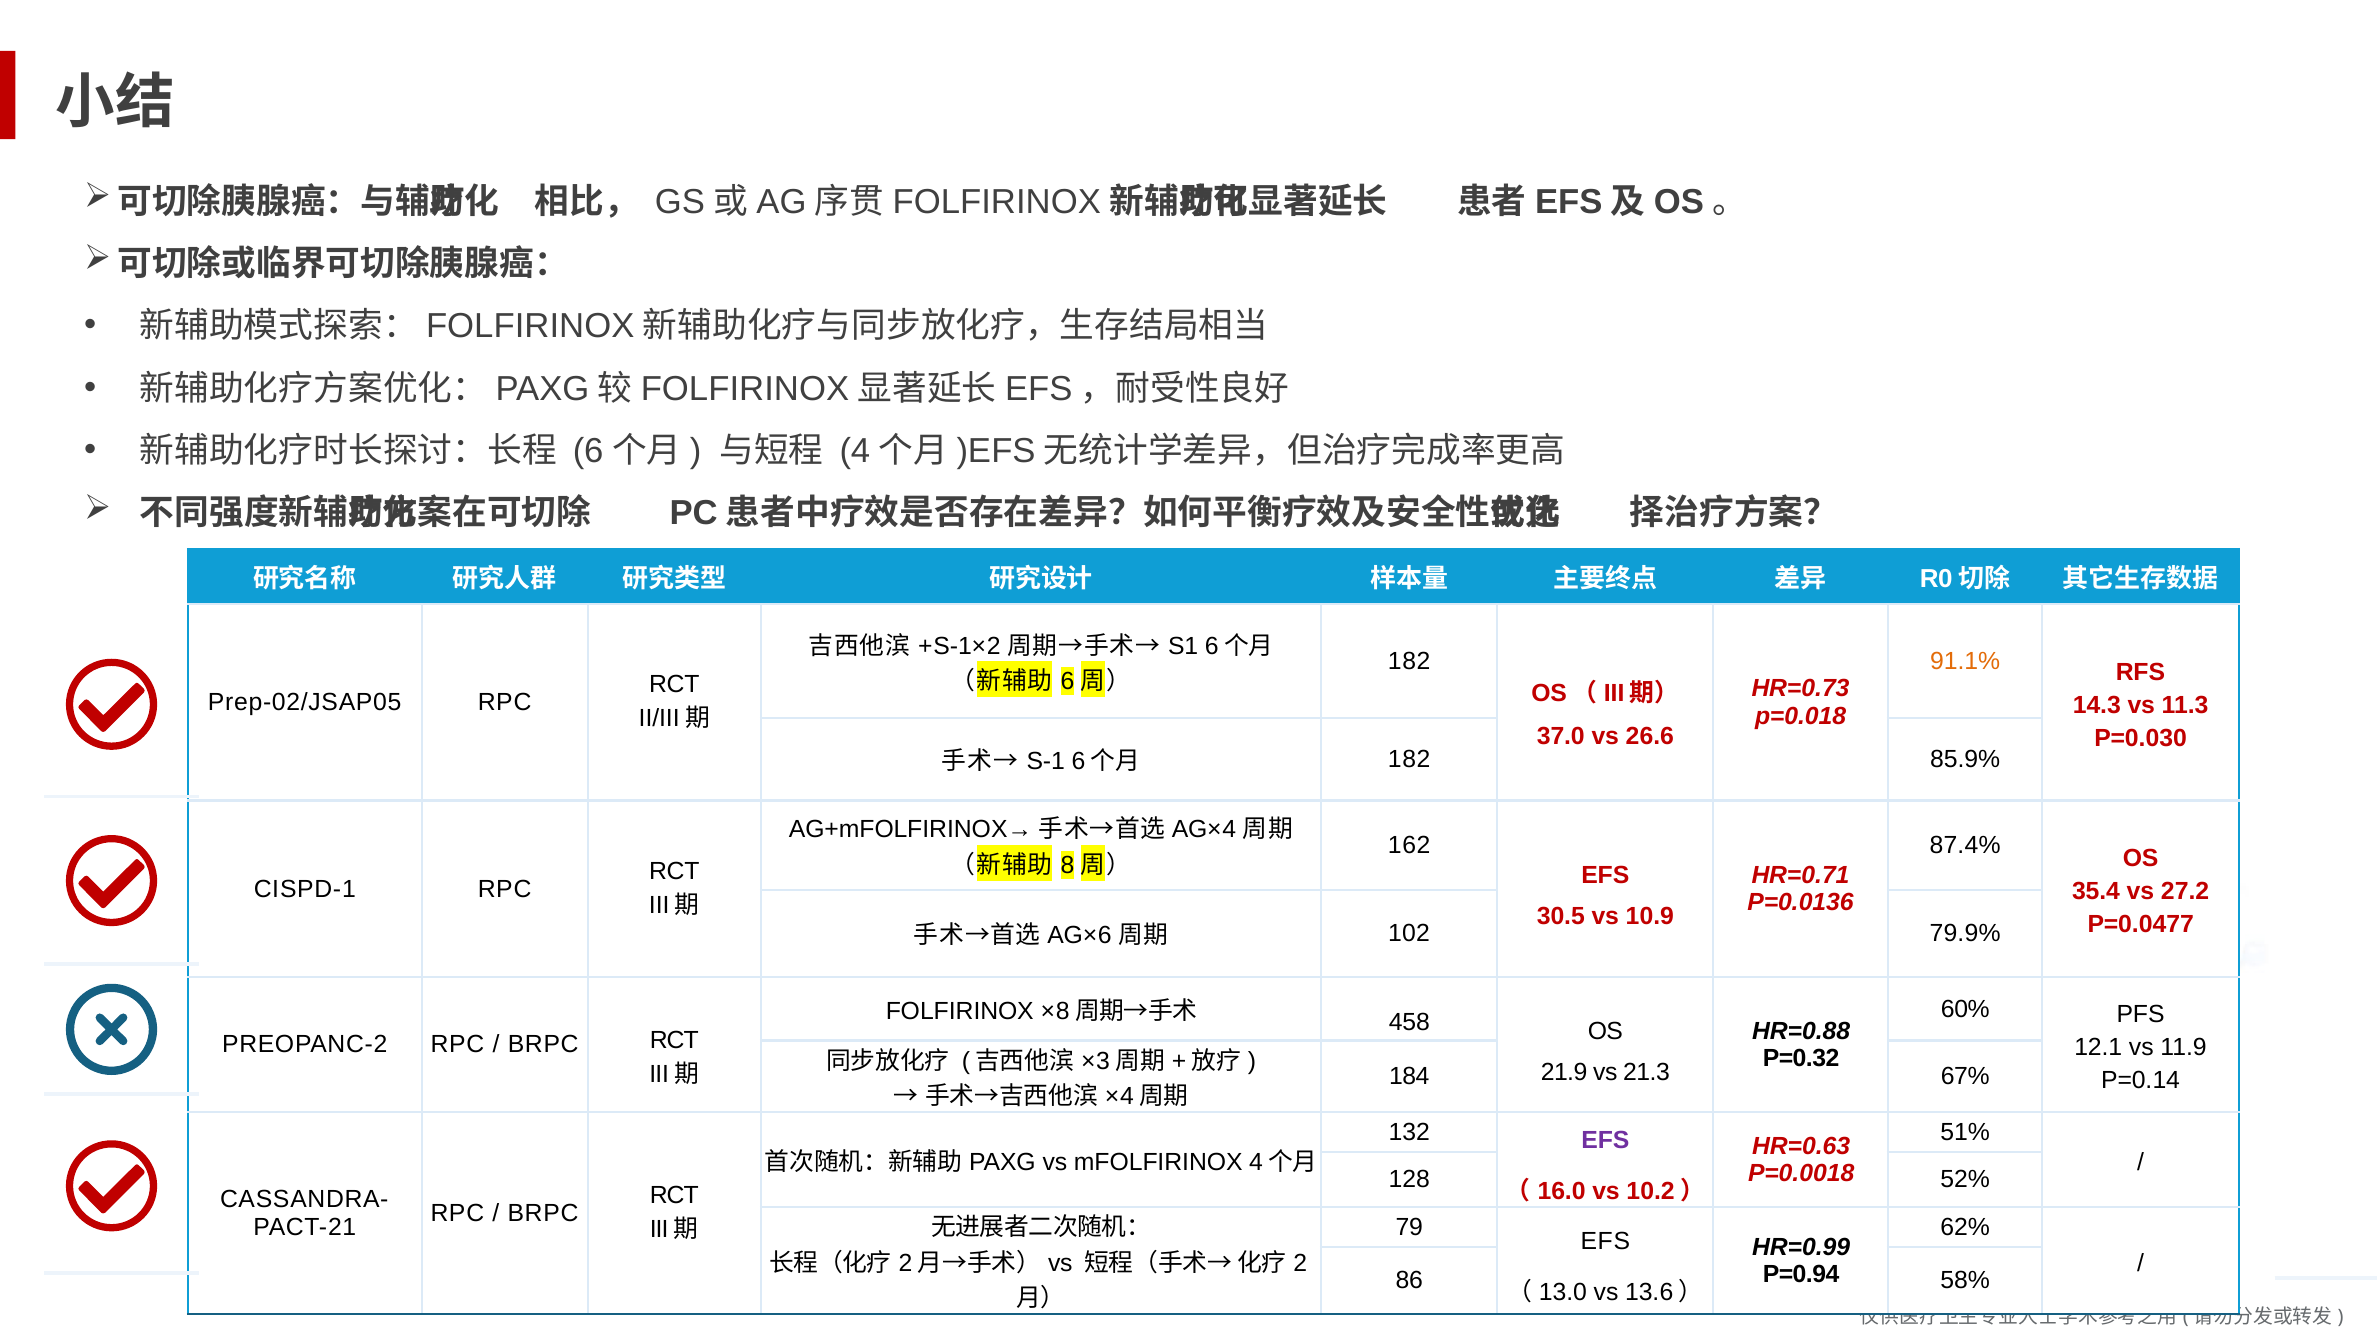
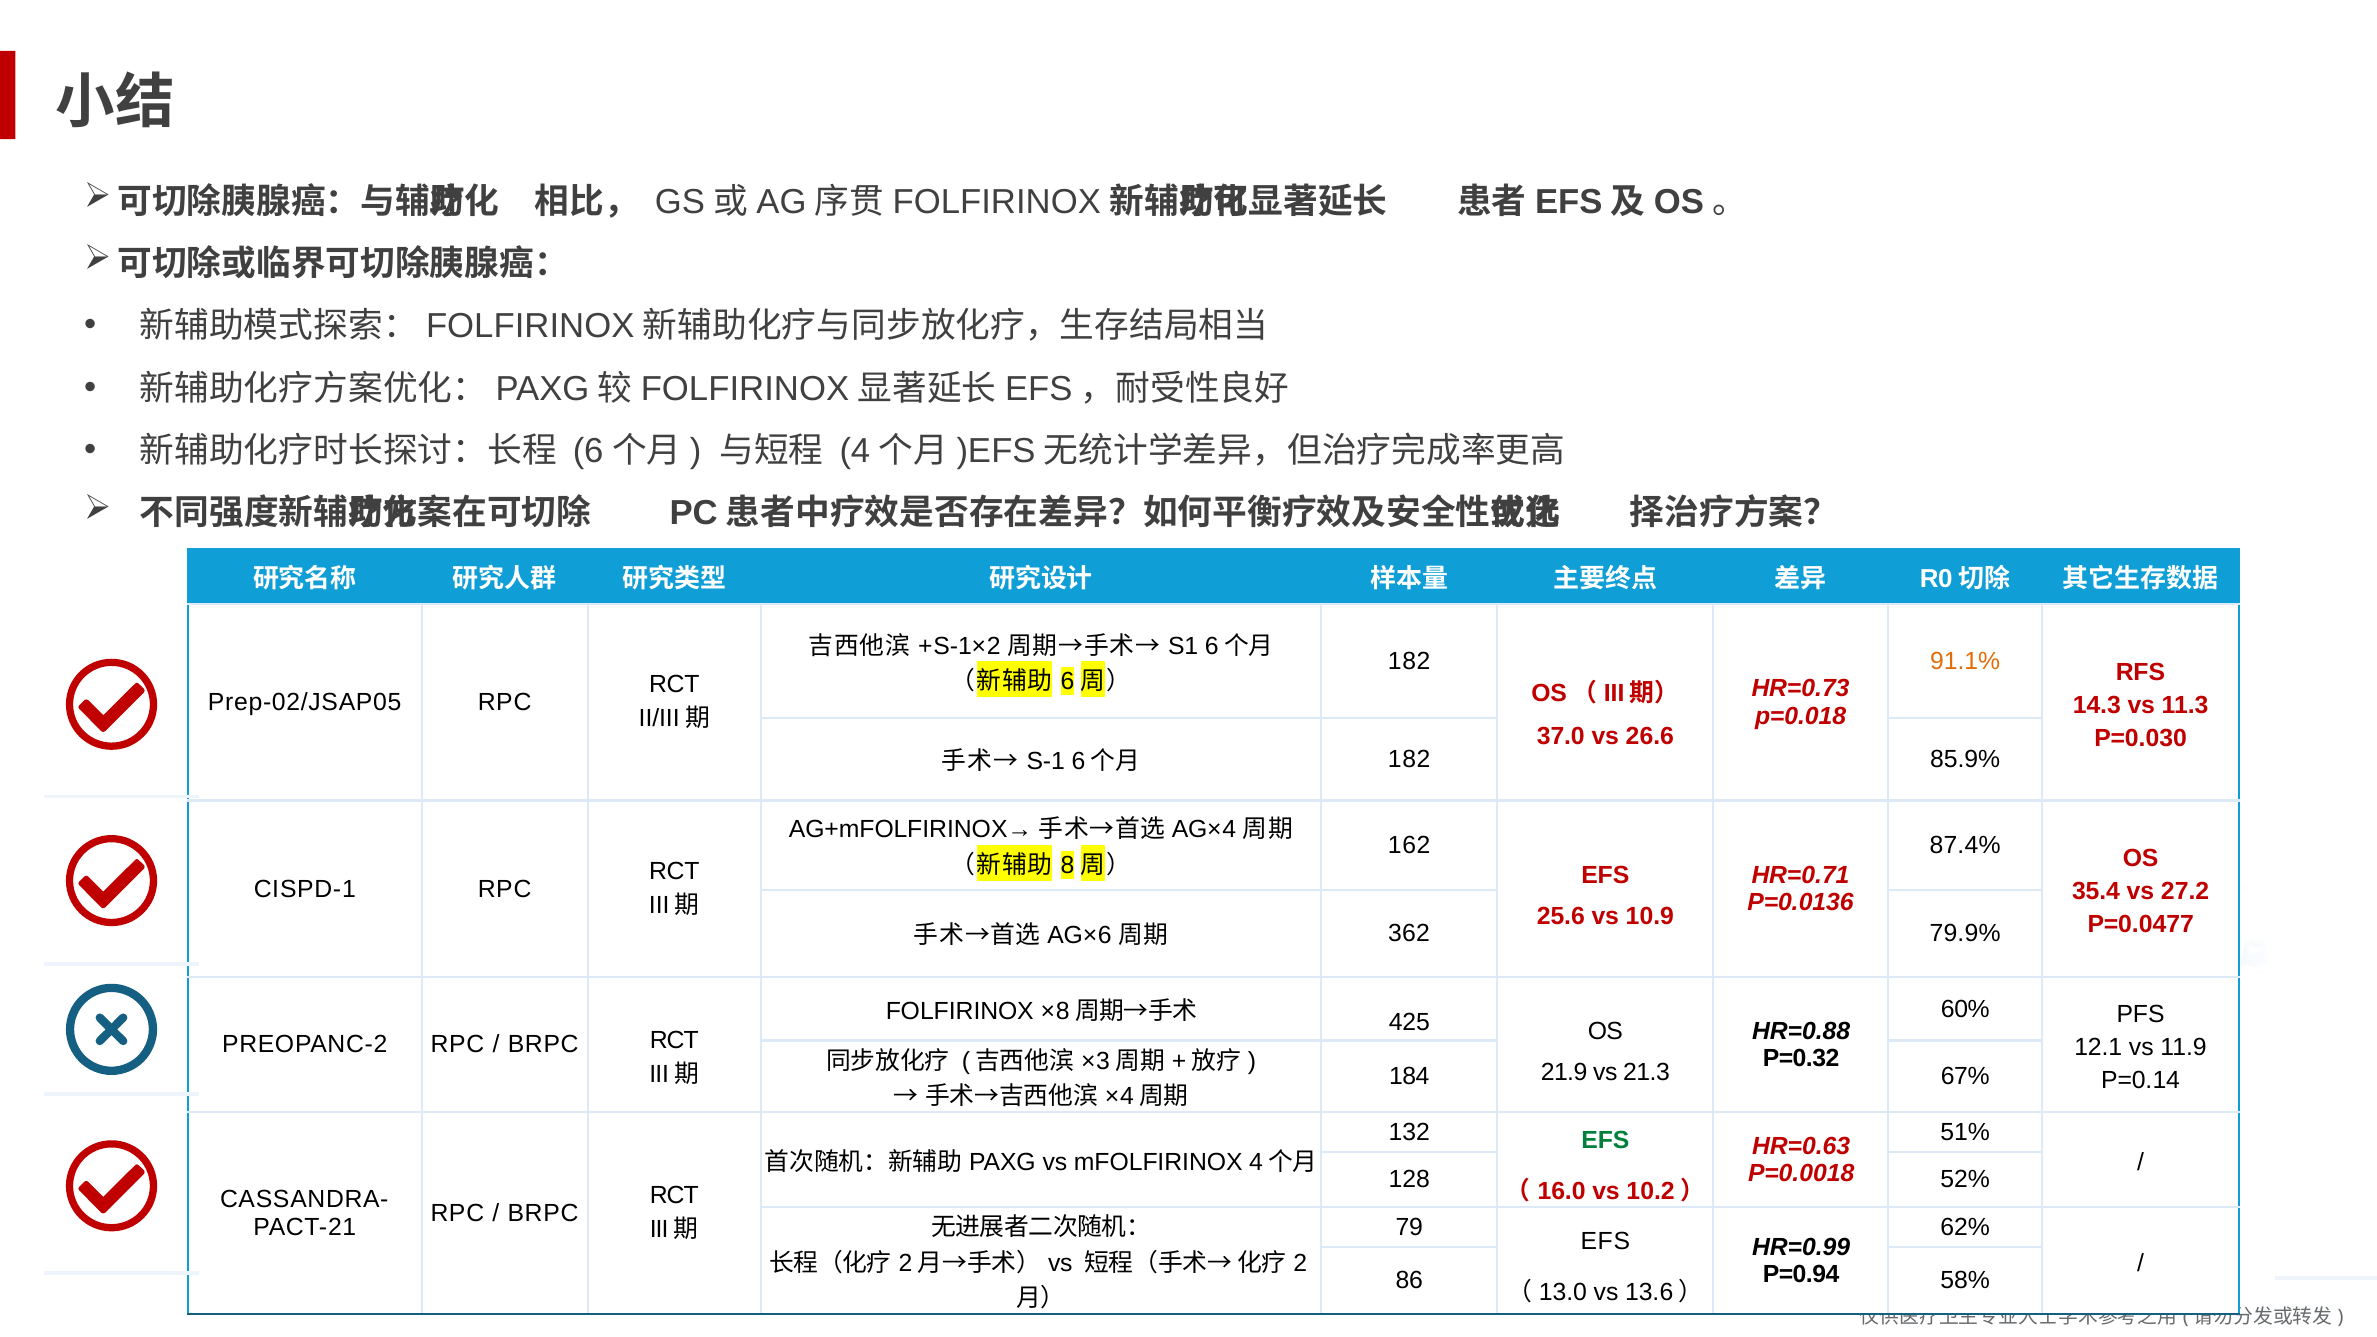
30.5: 30.5 -> 25.6
102: 102 -> 362
458: 458 -> 425
EFS at (1605, 1140) colour: purple -> green
